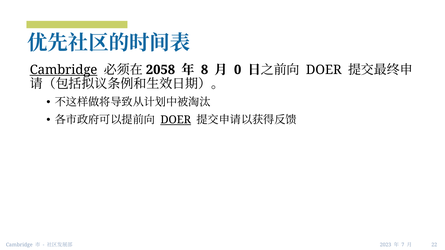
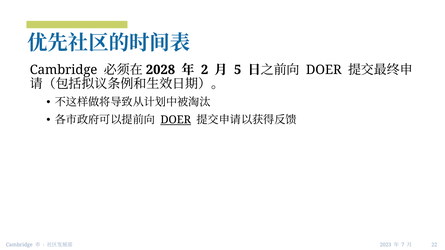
Cambridge at (64, 70) underline: present -> none
2058: 2058 -> 2028
8: 8 -> 2
0: 0 -> 5
